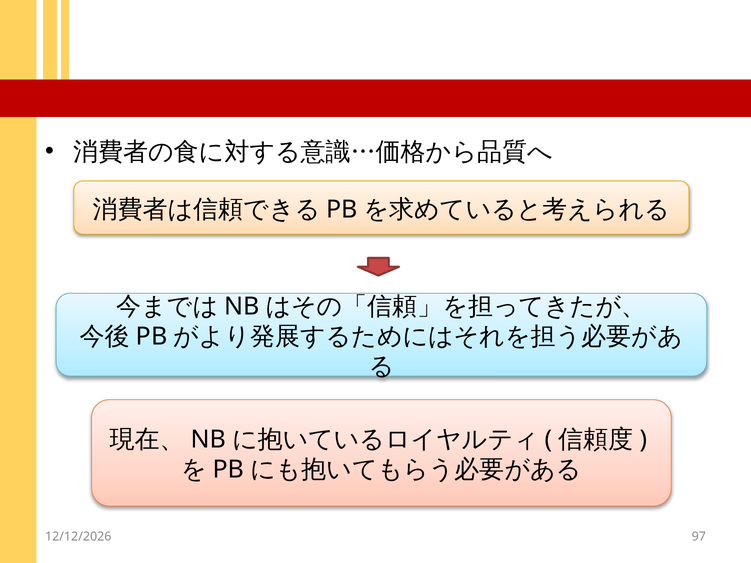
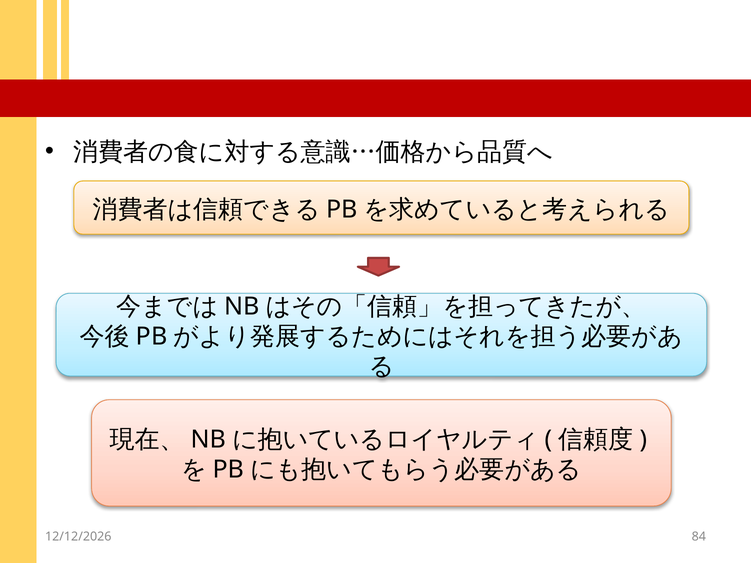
97: 97 -> 84
